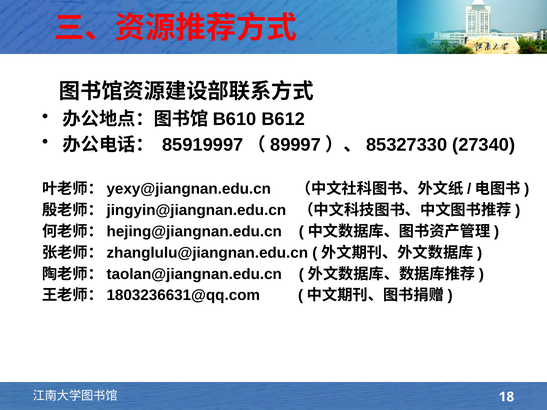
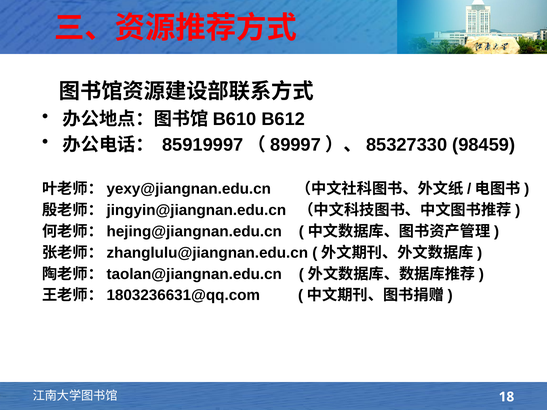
27340: 27340 -> 98459
